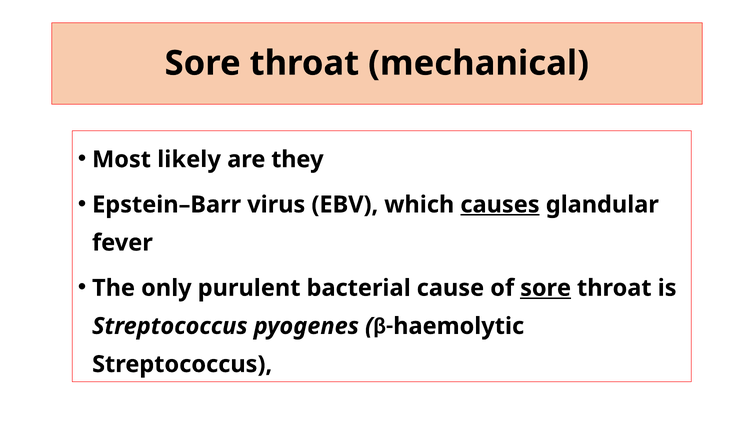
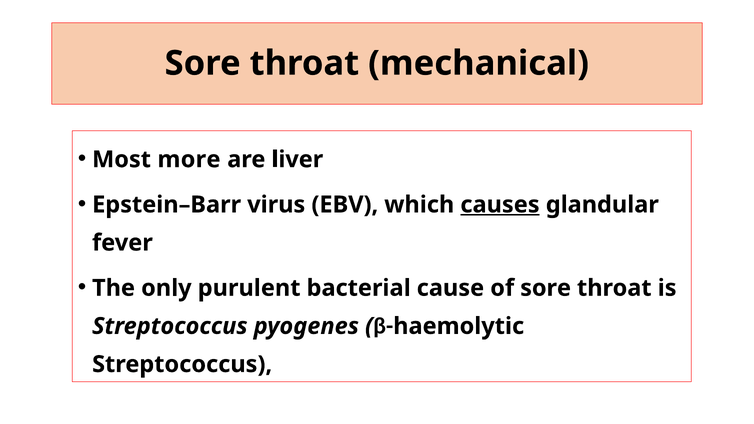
likely: likely -> more
they: they -> liver
sore at (546, 288) underline: present -> none
